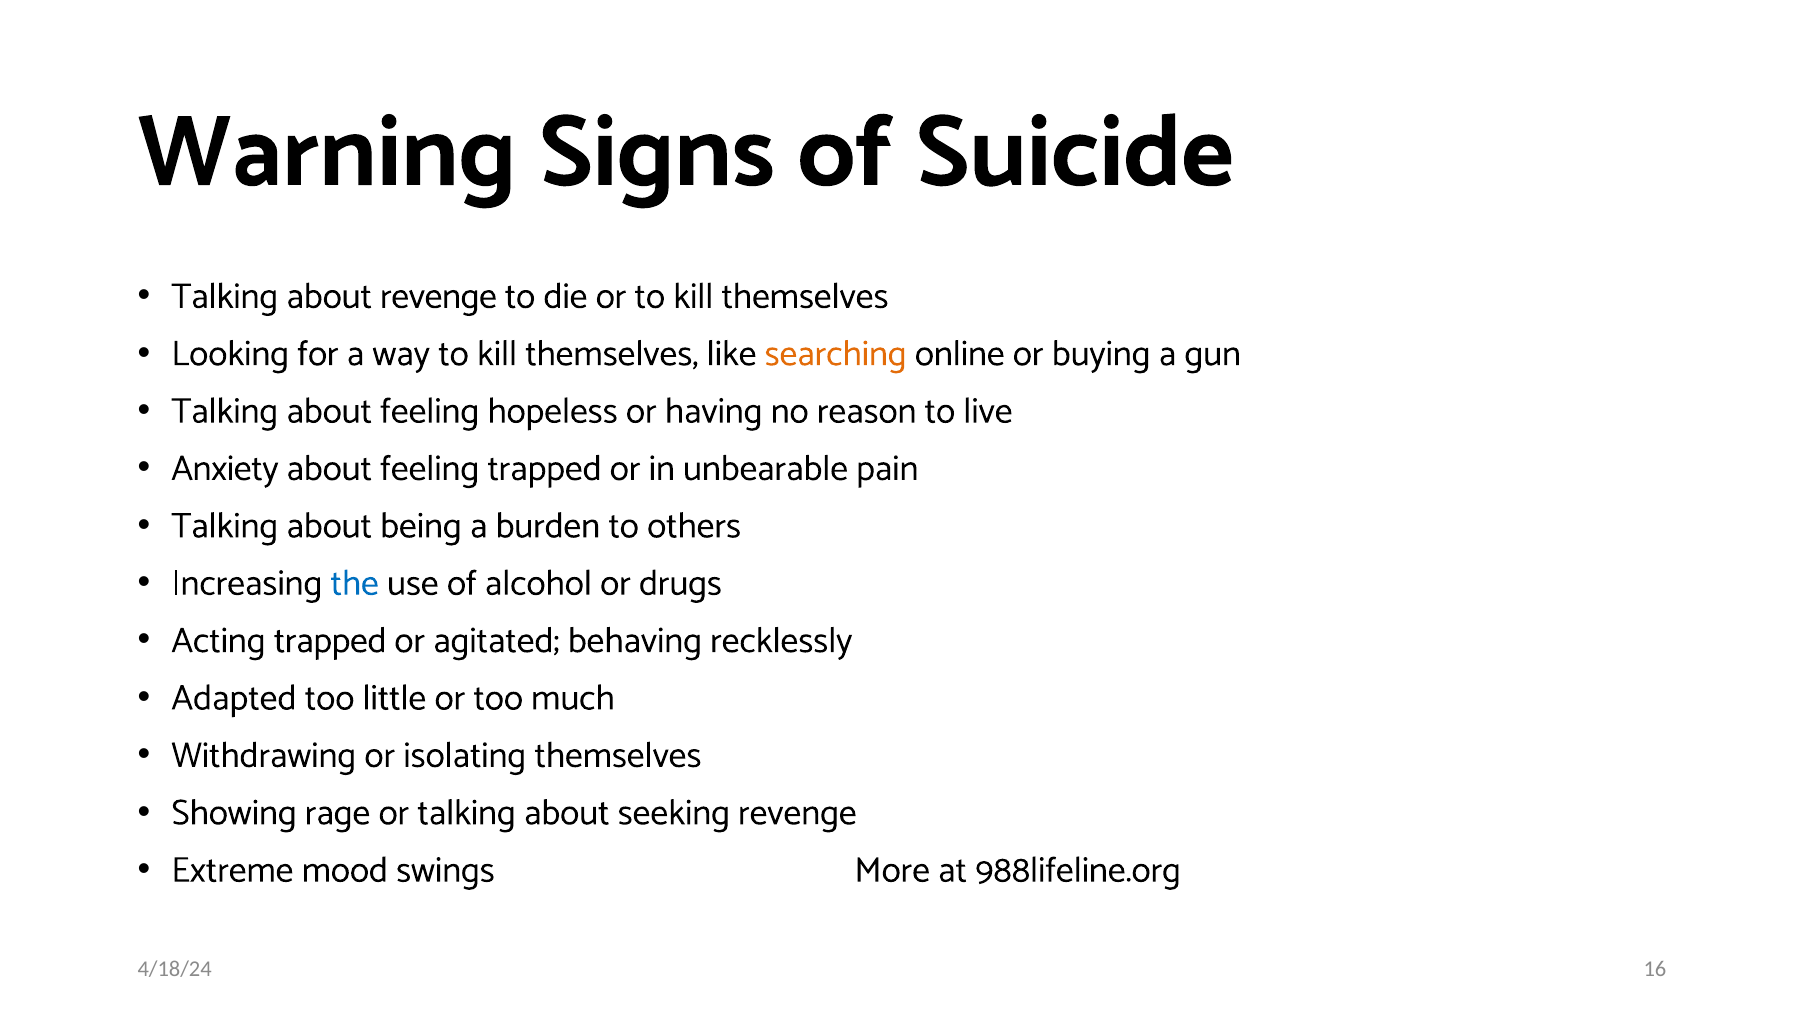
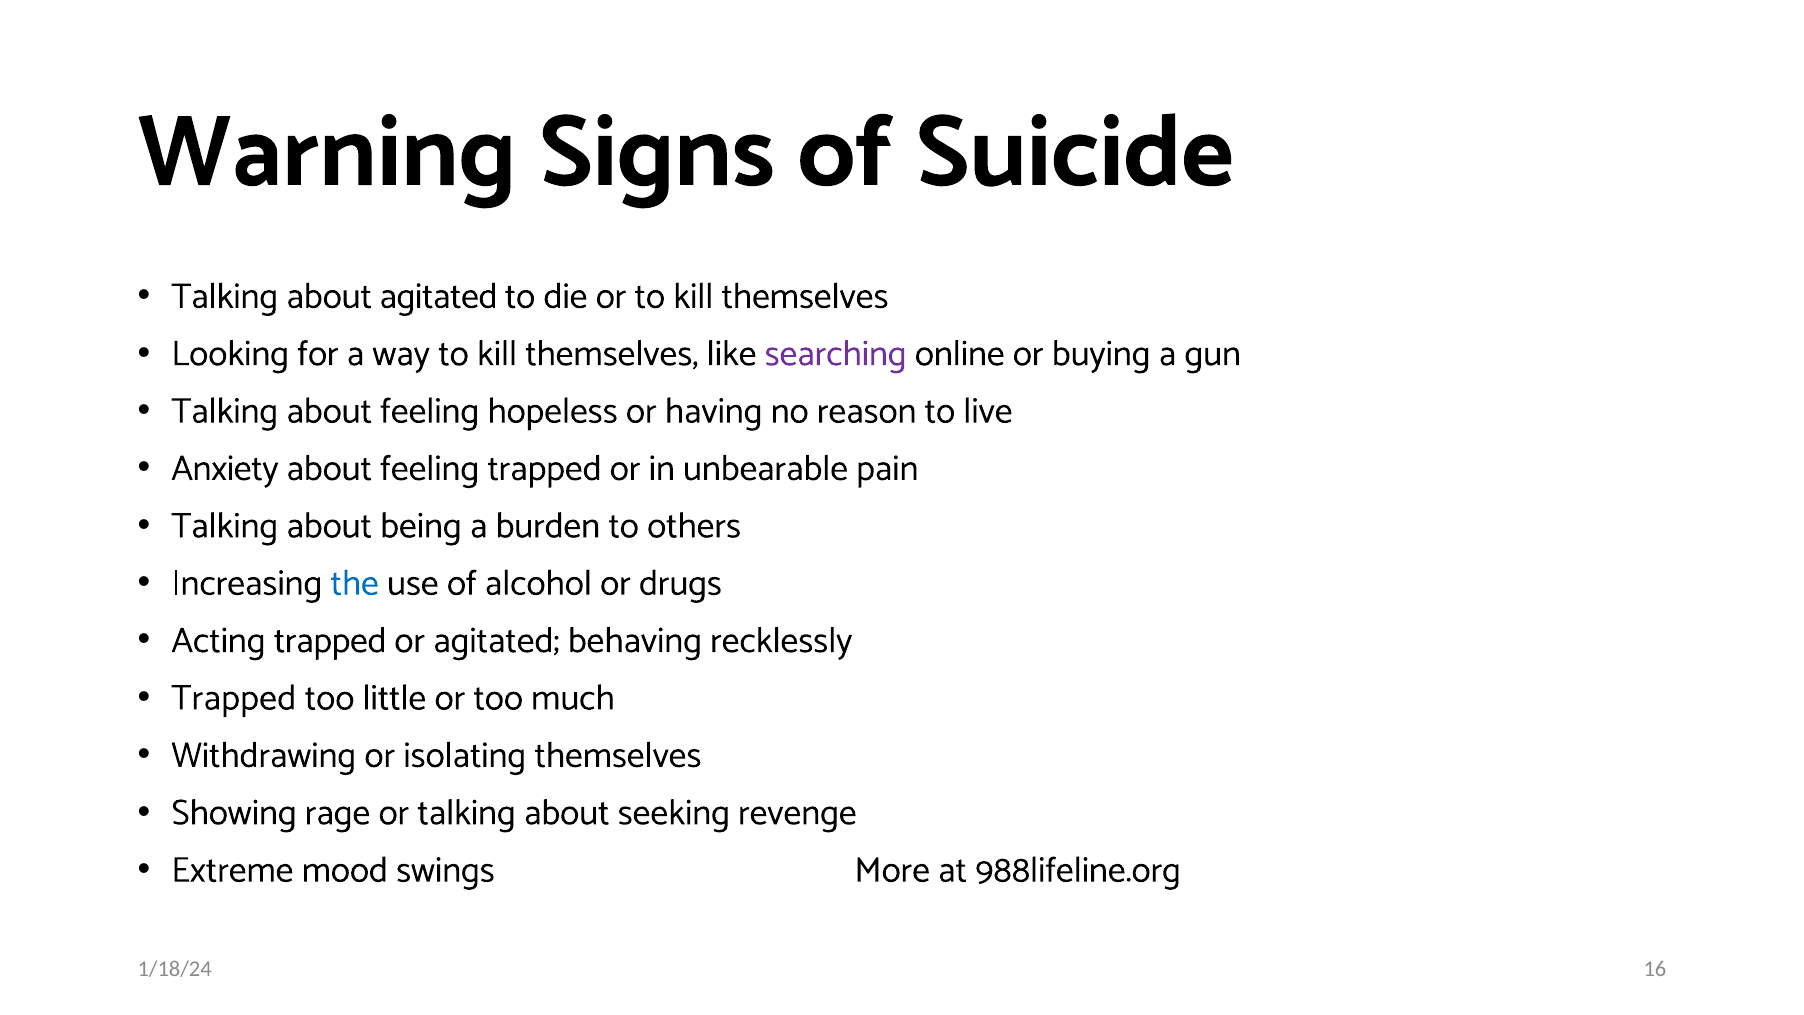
about revenge: revenge -> agitated
searching colour: orange -> purple
Adapted at (234, 698): Adapted -> Trapped
4/18/24: 4/18/24 -> 1/18/24
